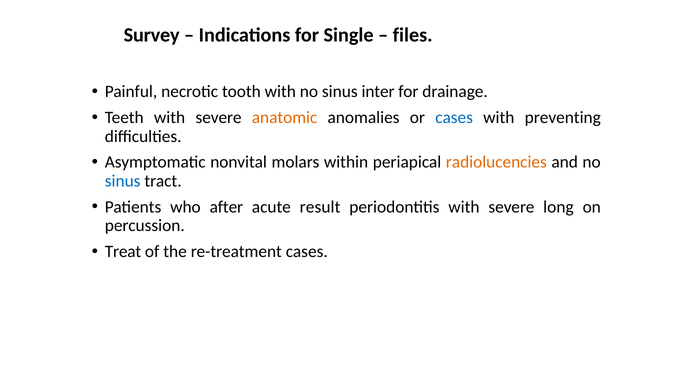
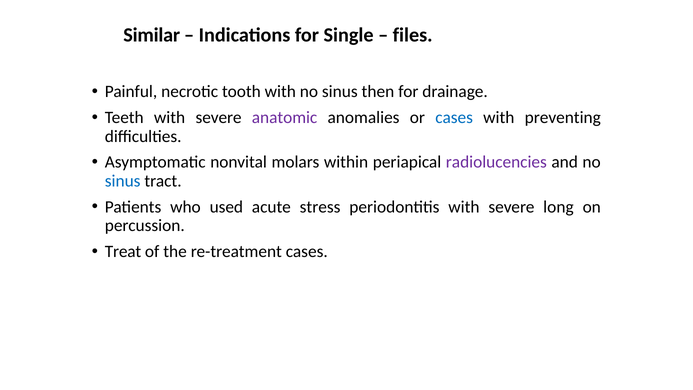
Survey: Survey -> Similar
inter: inter -> then
anatomic colour: orange -> purple
radiolucencies colour: orange -> purple
after: after -> used
result: result -> stress
